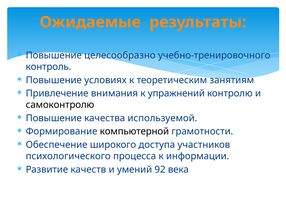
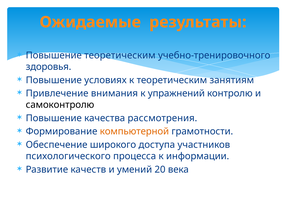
Повышение целесообразно: целесообразно -> теоретическим
контроль: контроль -> здоровья
используемой: используемой -> рассмотрения
компьютерной colour: black -> orange
92: 92 -> 20
